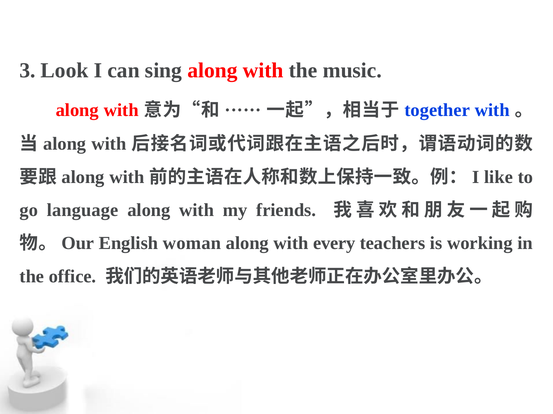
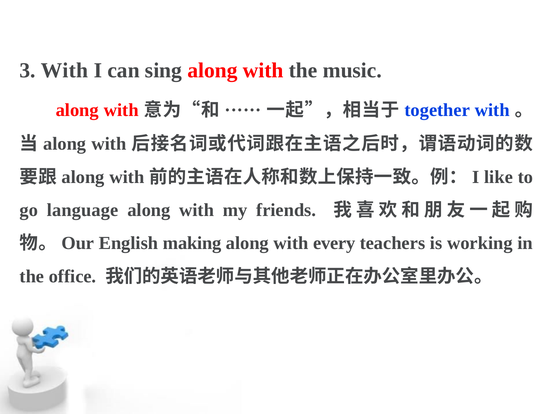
3 Look: Look -> With
woman: woman -> making
